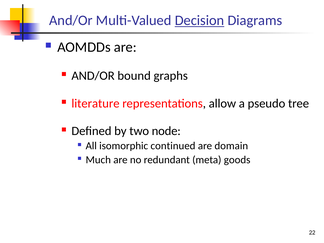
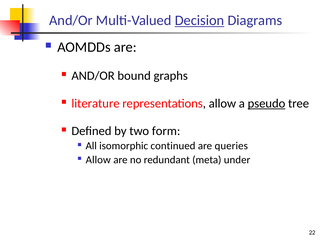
pseudo underline: none -> present
node: node -> form
domain: domain -> queries
Much at (98, 160): Much -> Allow
goods: goods -> under
